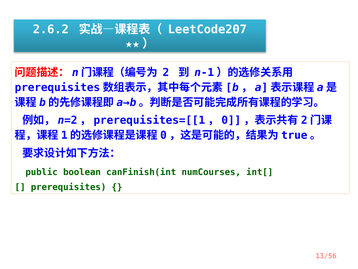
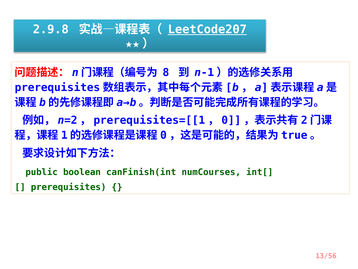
2.6.2: 2.6.2 -> 2.9.8
LeetCode207 underline: none -> present
2: 2 -> 8
